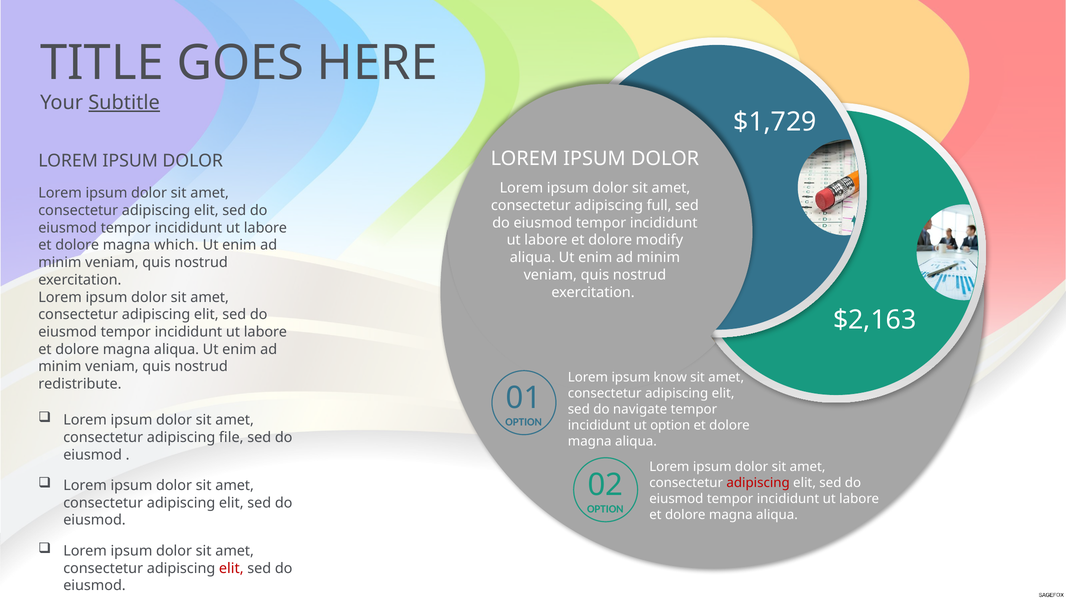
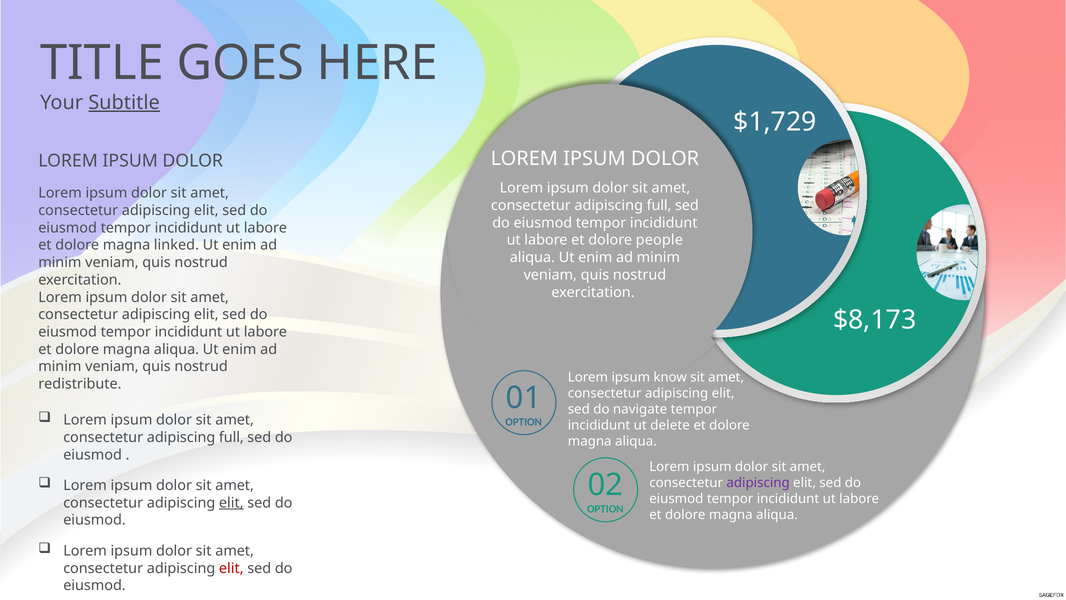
modify: modify -> people
which: which -> linked
$2,163: $2,163 -> $8,173
ut option: option -> delete
file at (231, 437): file -> full
adipiscing at (758, 482) colour: red -> purple
elit at (231, 503) underline: none -> present
